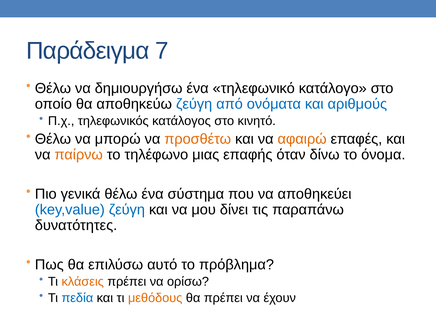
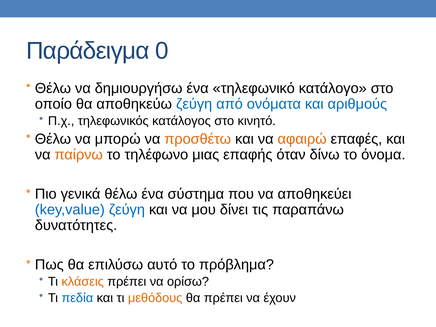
7: 7 -> 0
